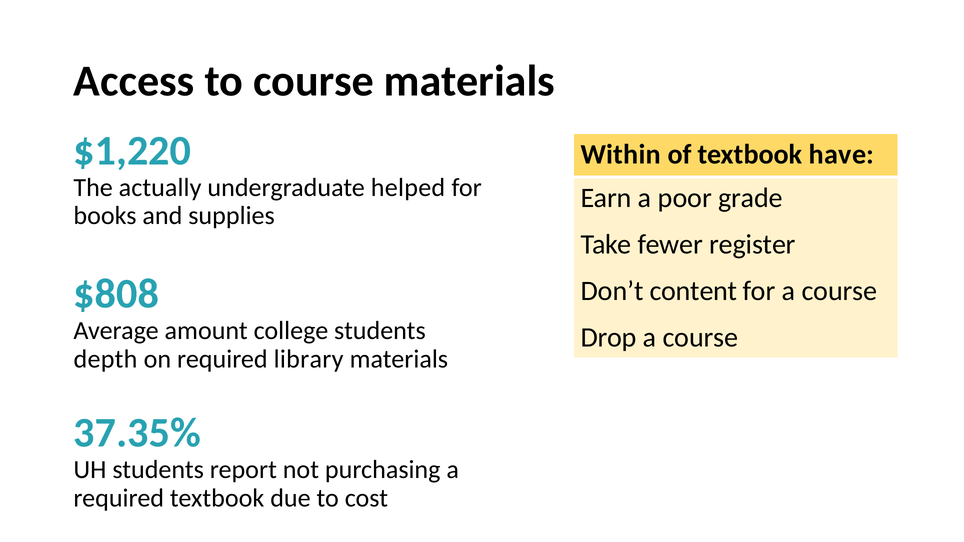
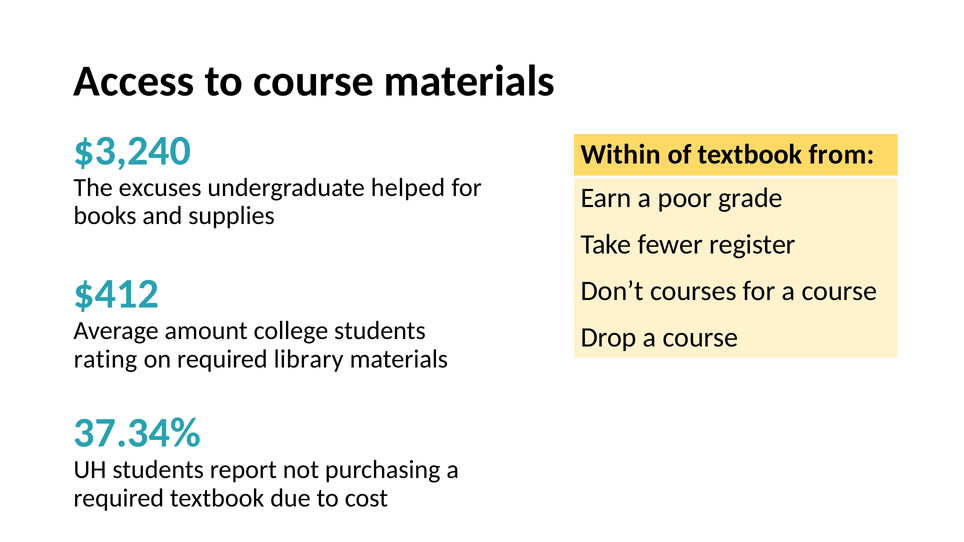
$1,220: $1,220 -> $3,240
have: have -> from
actually: actually -> excuses
$808: $808 -> $412
content: content -> courses
depth: depth -> rating
37.35%: 37.35% -> 37.34%
